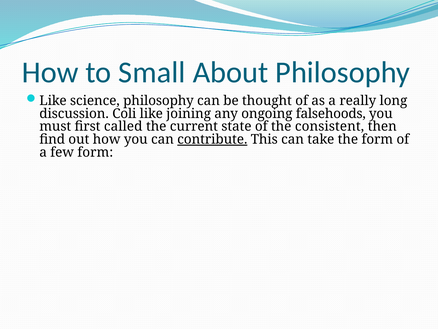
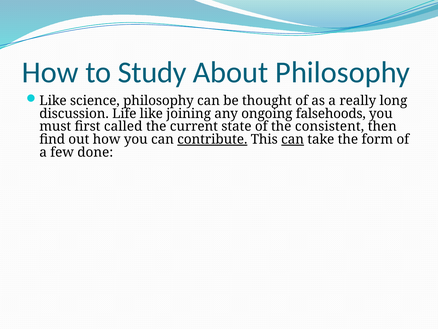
Small: Small -> Study
Coli: Coli -> Life
can at (293, 139) underline: none -> present
few form: form -> done
